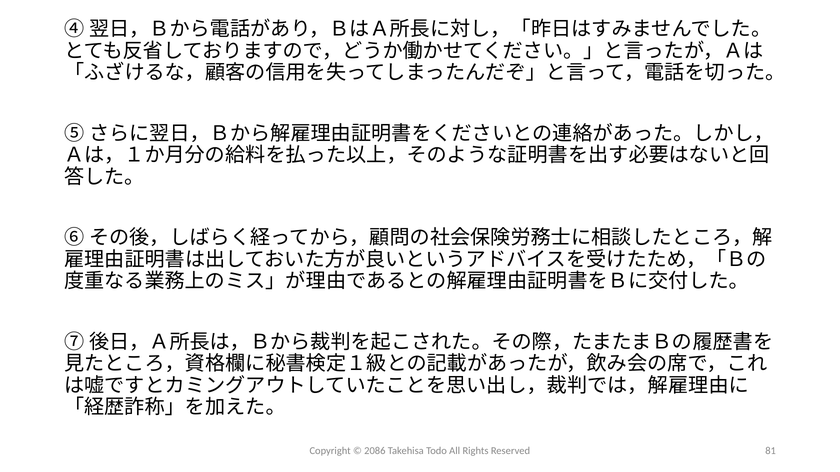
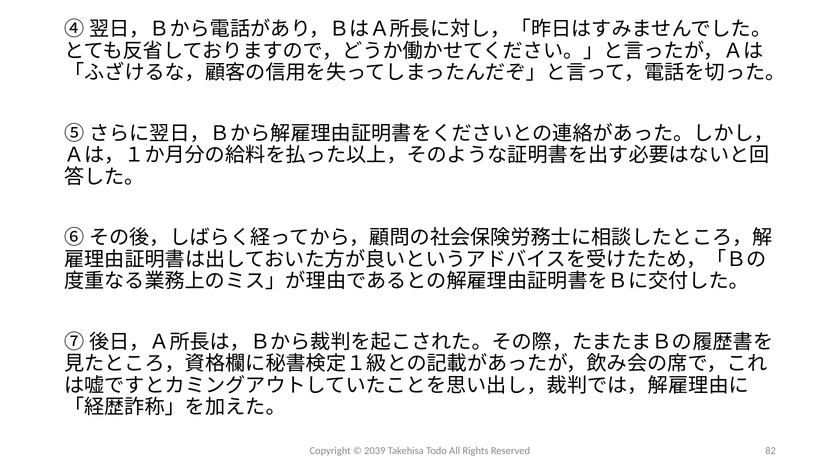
2086: 2086 -> 2039
81: 81 -> 82
